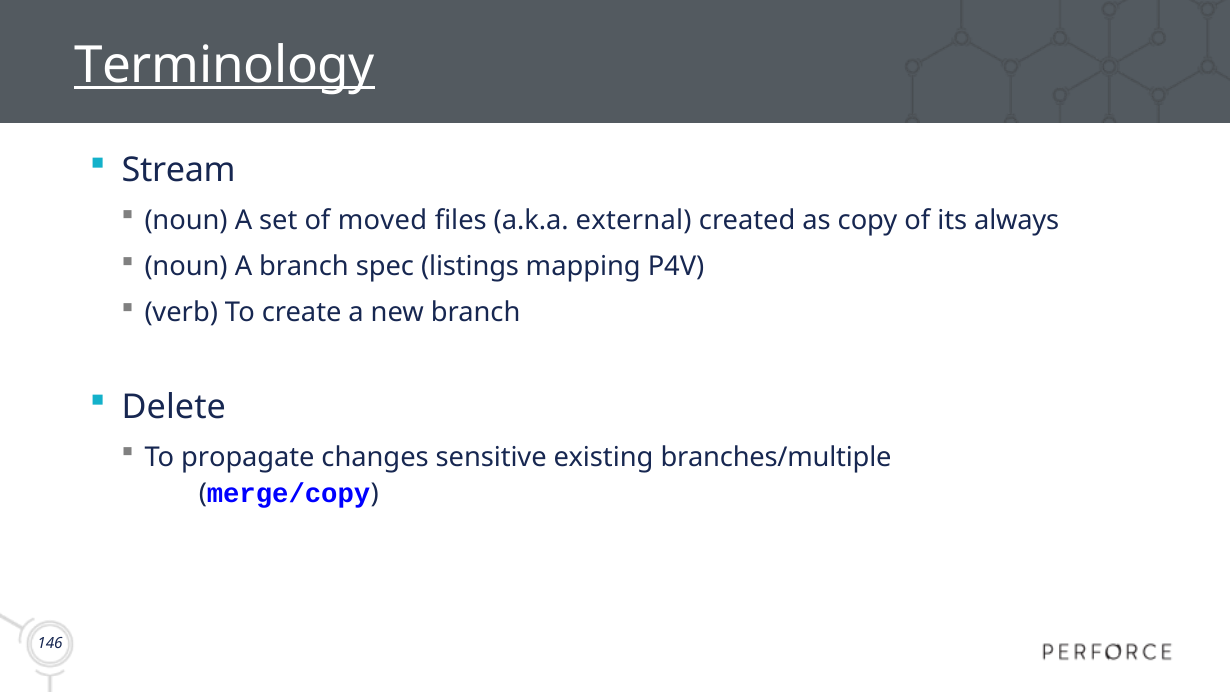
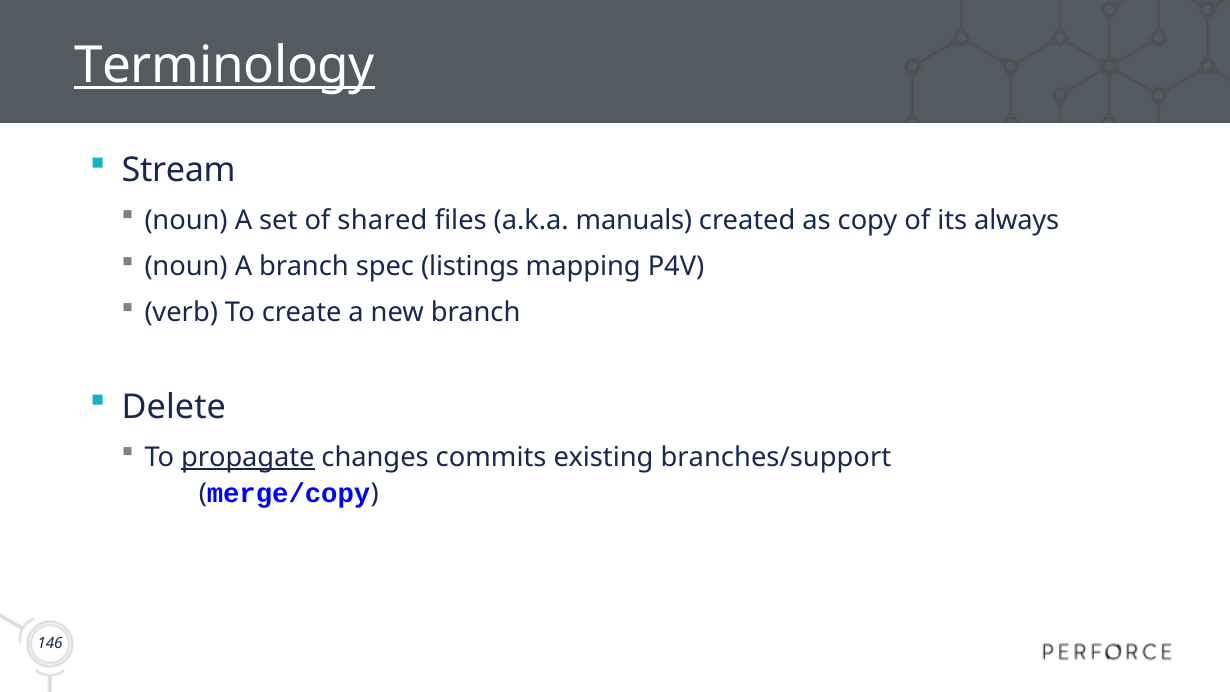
moved: moved -> shared
external: external -> manuals
propagate underline: none -> present
sensitive: sensitive -> commits
branches/multiple: branches/multiple -> branches/support
